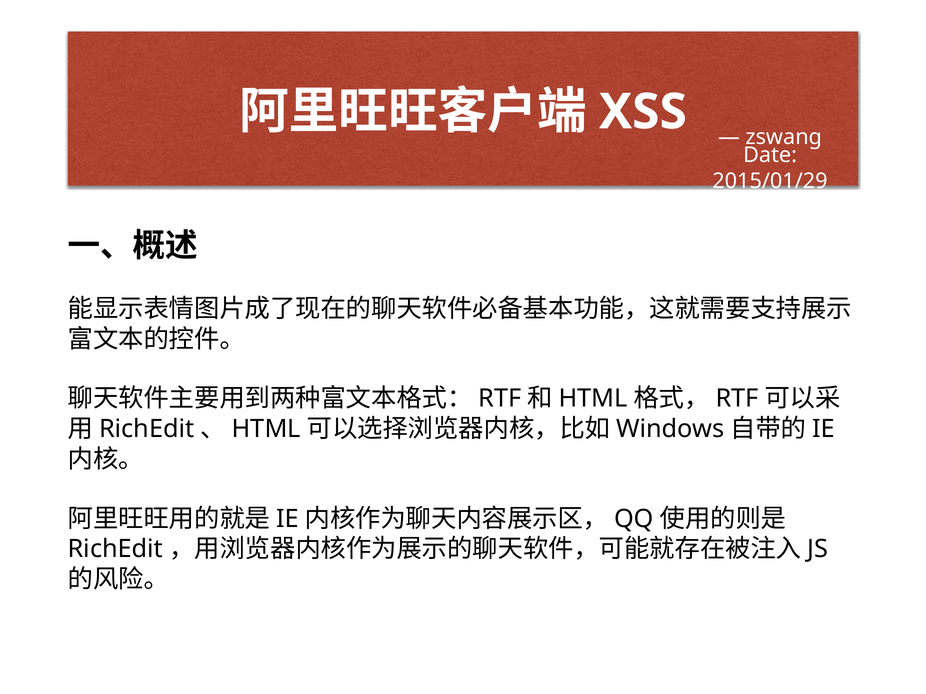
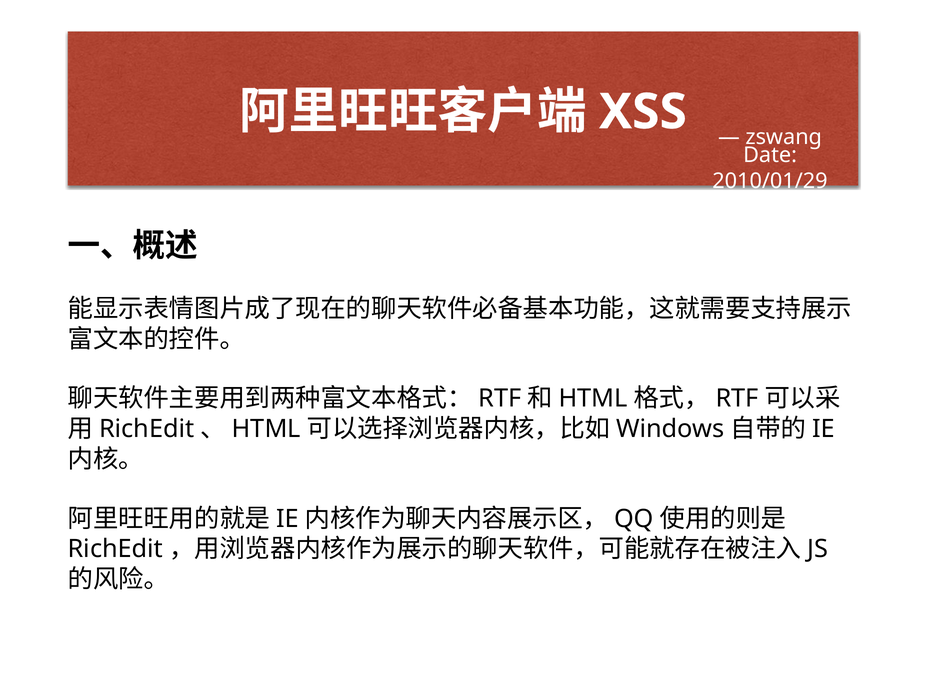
2015/01/29: 2015/01/29 -> 2010/01/29
